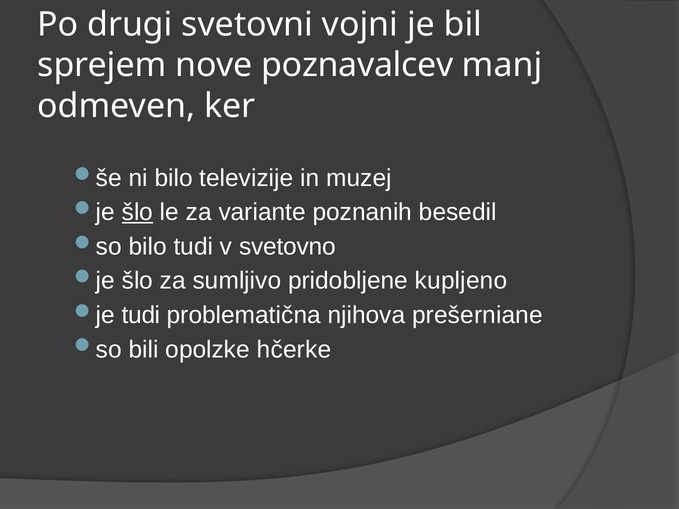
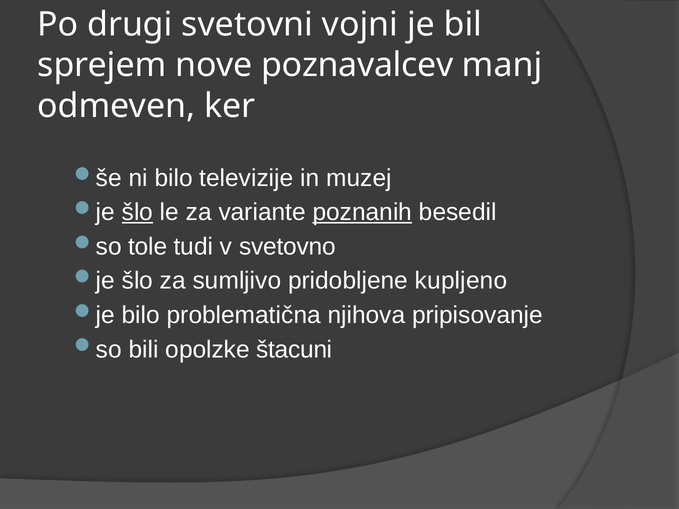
poznanih underline: none -> present
bilo at (148, 247): bilo -> tole
tudi at (141, 315): tudi -> bilo
prešerniane: prešerniane -> pripisovanje
hčerke: hčerke -> štacuni
